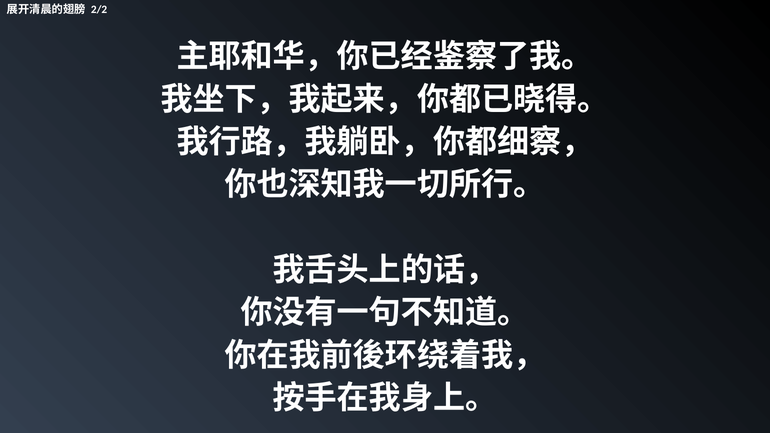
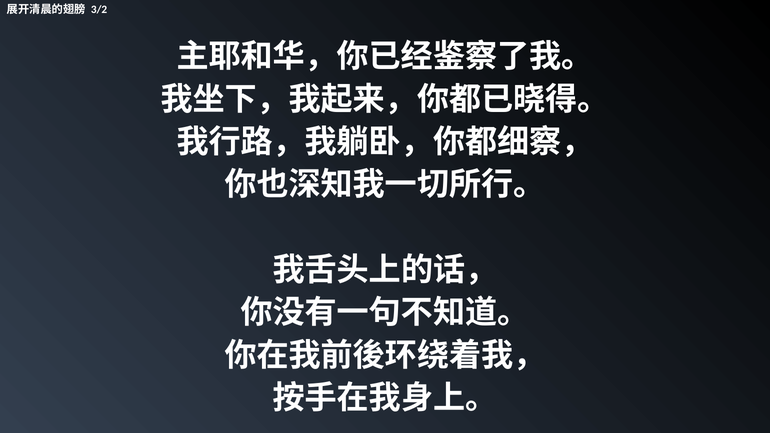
2/2: 2/2 -> 3/2
